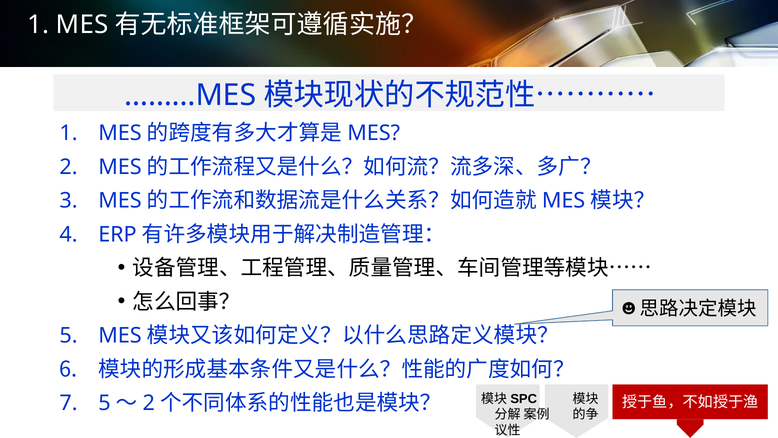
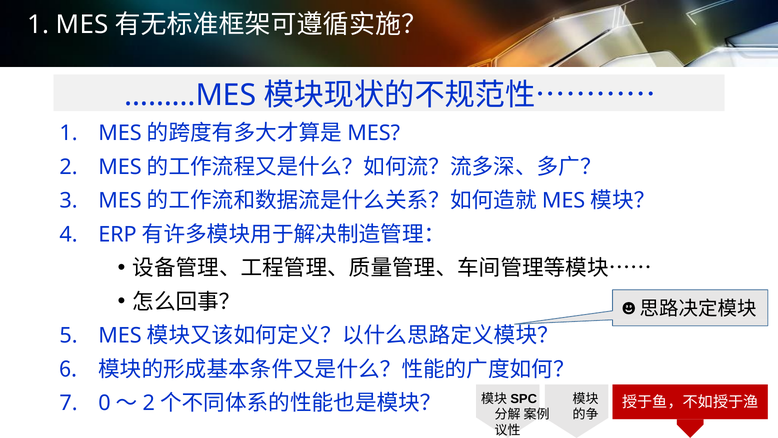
5 at (104, 403): 5 -> 0
